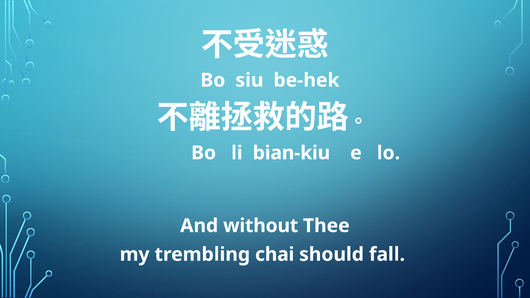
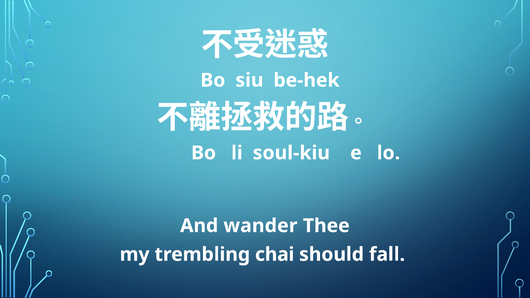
bian-kiu: bian-kiu -> soul-kiu
without: without -> wander
